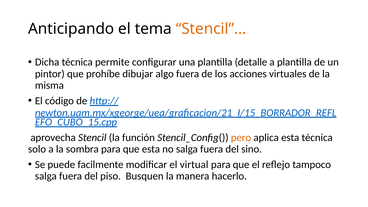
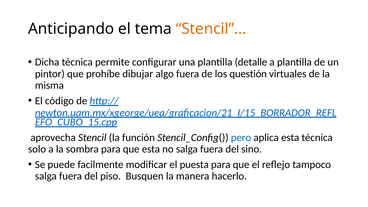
acciones: acciones -> questión
pero colour: orange -> blue
virtual: virtual -> puesta
